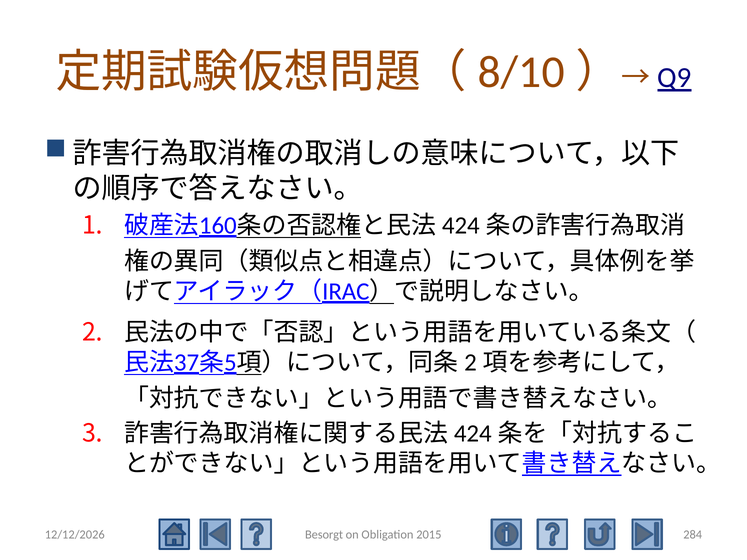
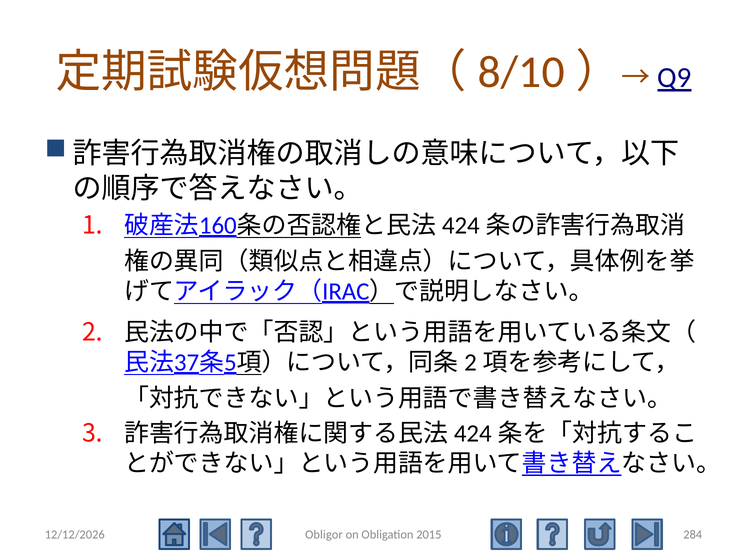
Besorgt: Besorgt -> Obligor
